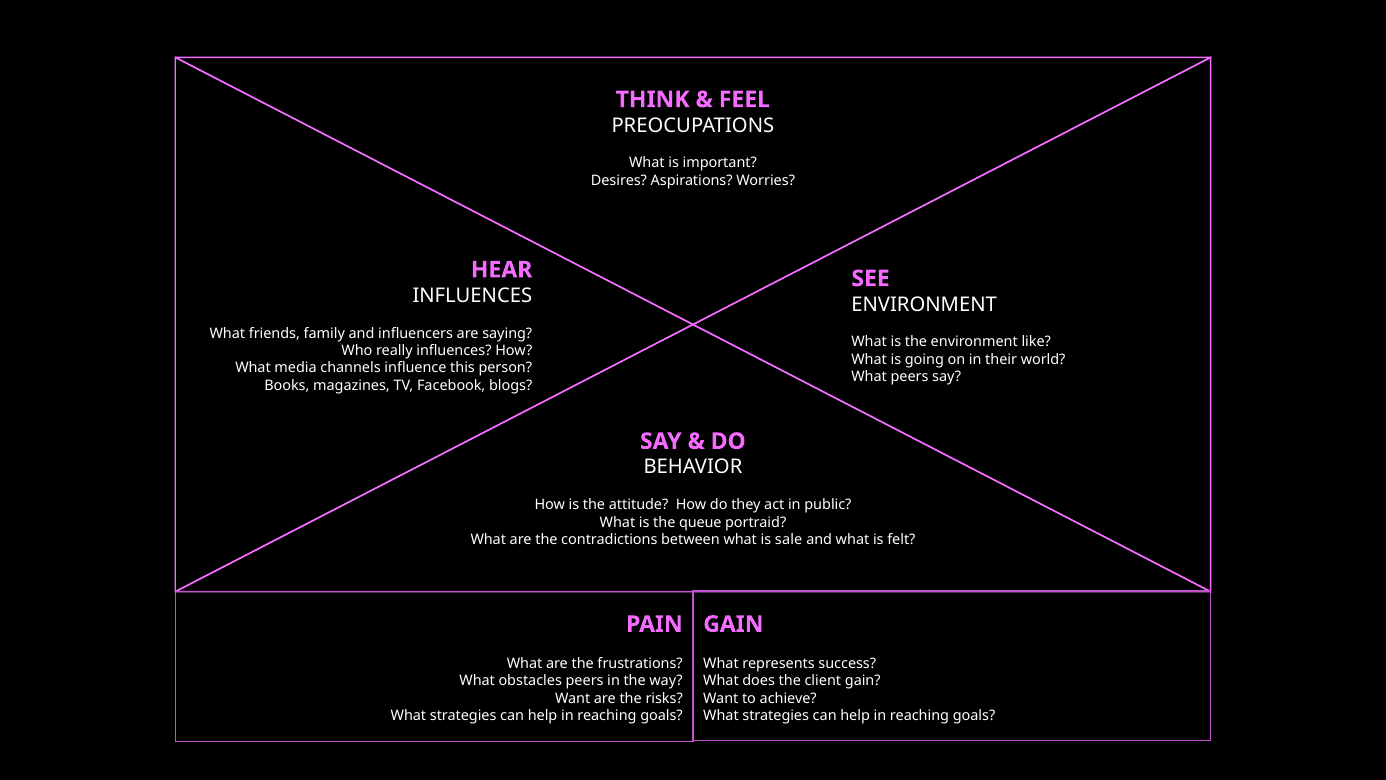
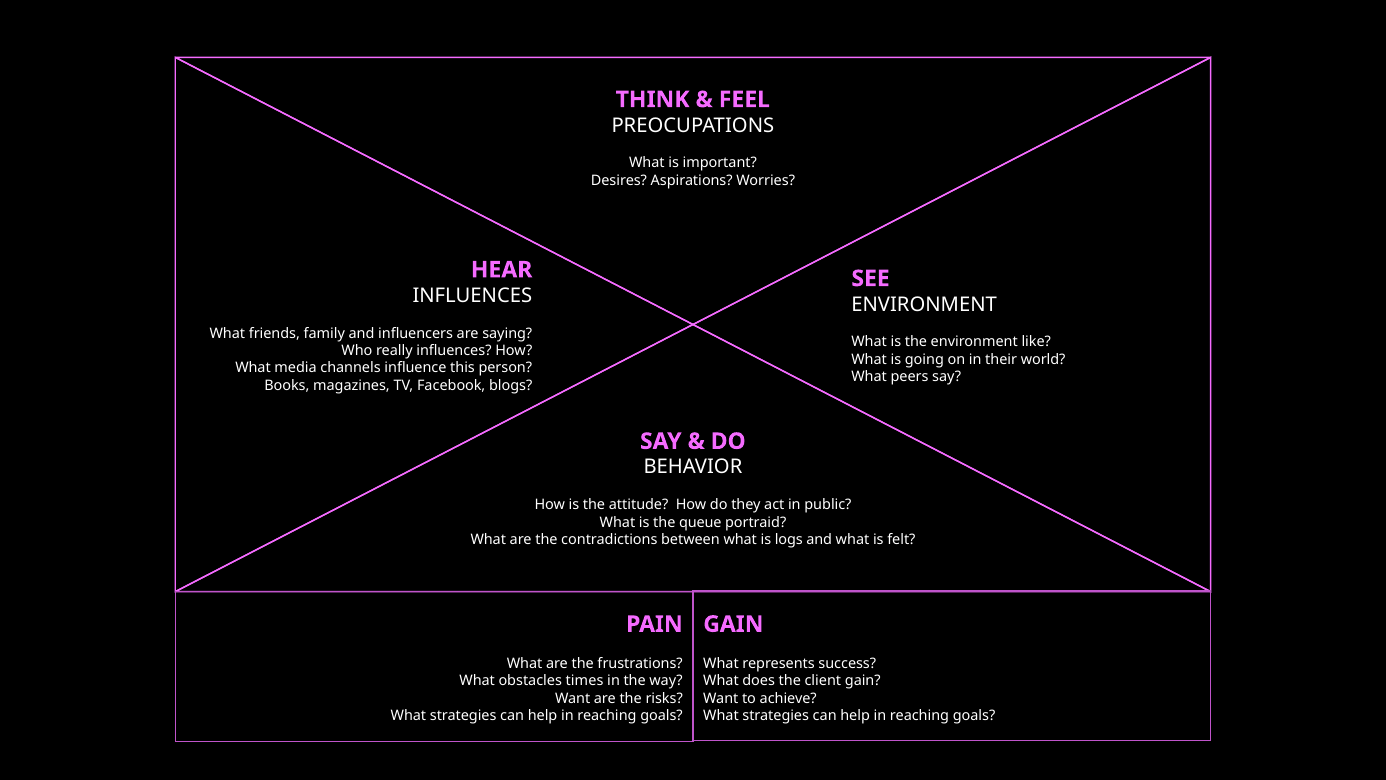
sale: sale -> logs
obstacles peers: peers -> times
